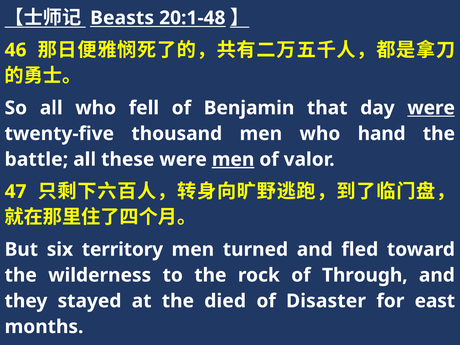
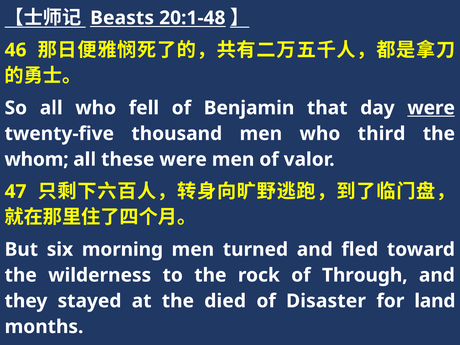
hand: hand -> third
battle: battle -> whom
men at (233, 159) underline: present -> none
territory: territory -> morning
east: east -> land
